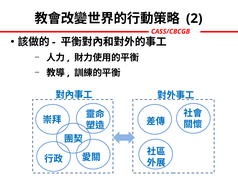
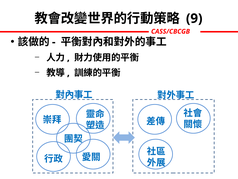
2: 2 -> 9
